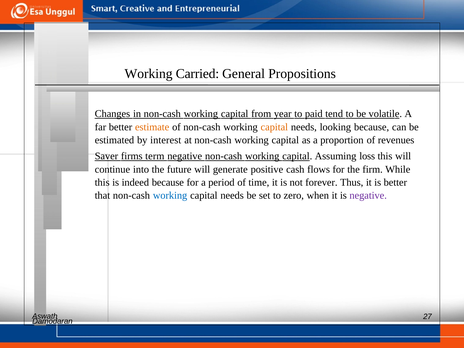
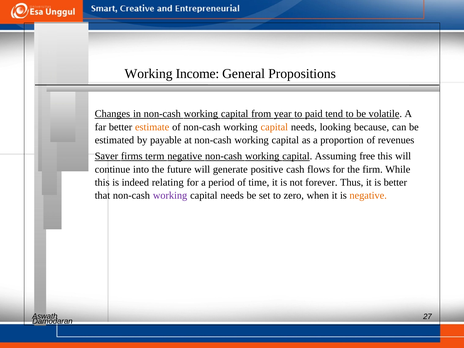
Carried: Carried -> Income
interest: interest -> payable
loss: loss -> free
indeed because: because -> relating
working at (170, 196) colour: blue -> purple
negative at (368, 196) colour: purple -> orange
